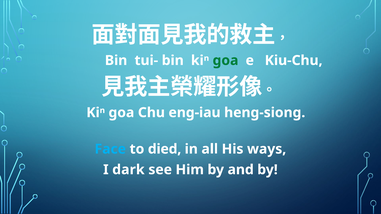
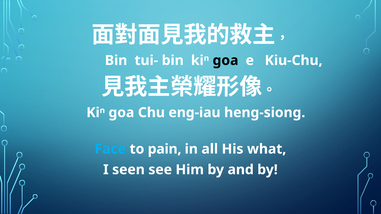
goa at (225, 60) colour: green -> black
died: died -> pain
ways: ways -> what
dark: dark -> seen
